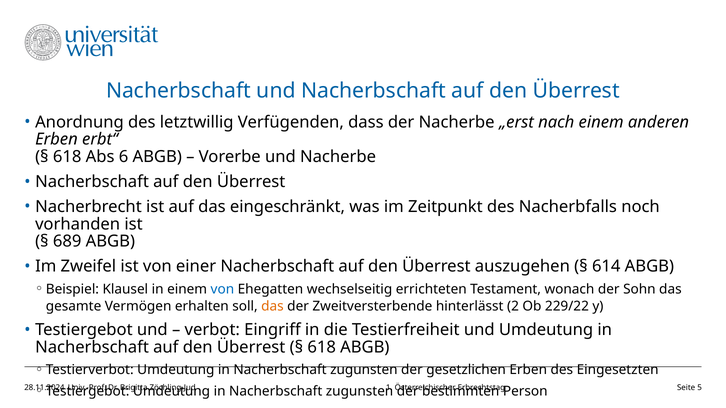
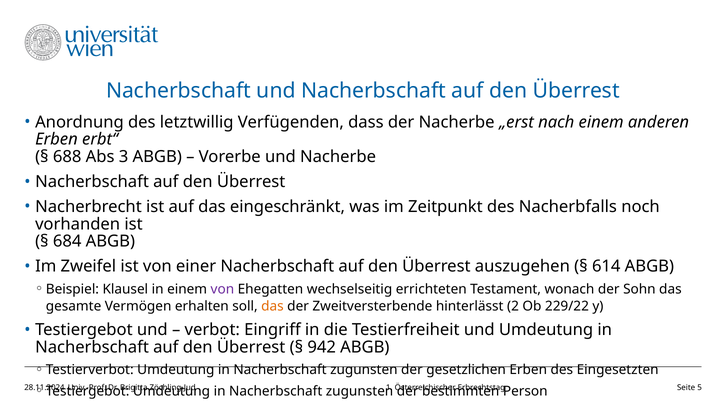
618 at (67, 157): 618 -> 688
6: 6 -> 3
689: 689 -> 684
von at (222, 289) colour: blue -> purple
618 at (322, 347): 618 -> 942
